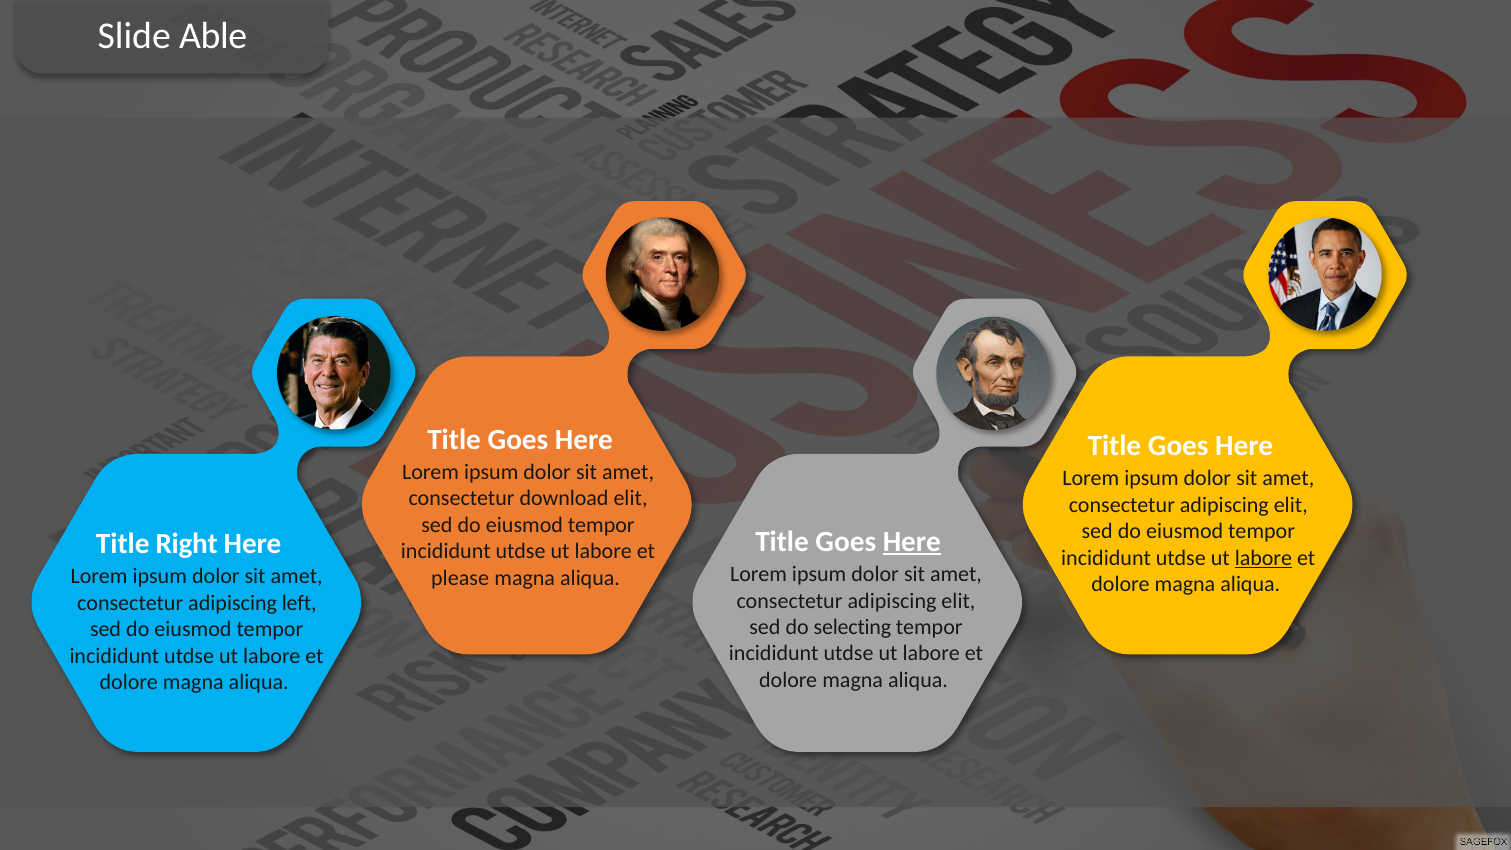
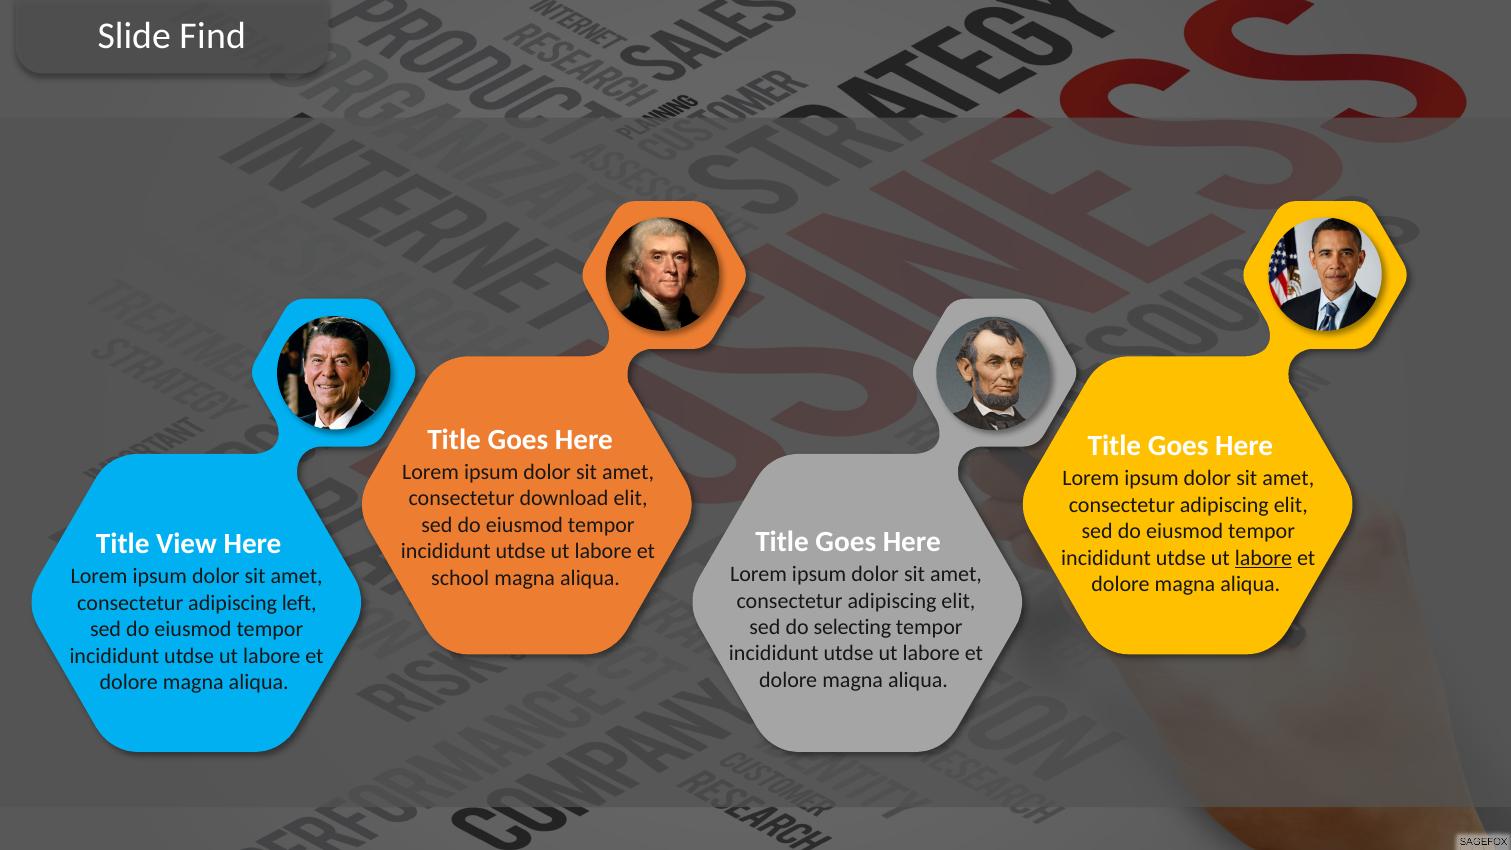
Able: Able -> Find
Here at (912, 542) underline: present -> none
Right: Right -> View
please: please -> school
